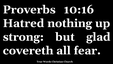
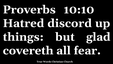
10:16: 10:16 -> 10:10
nothing: nothing -> discord
strong: strong -> things
